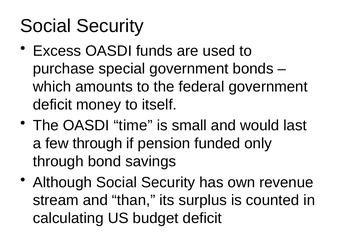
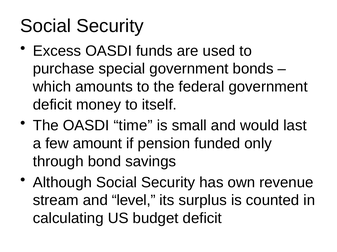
few through: through -> amount
than: than -> level
